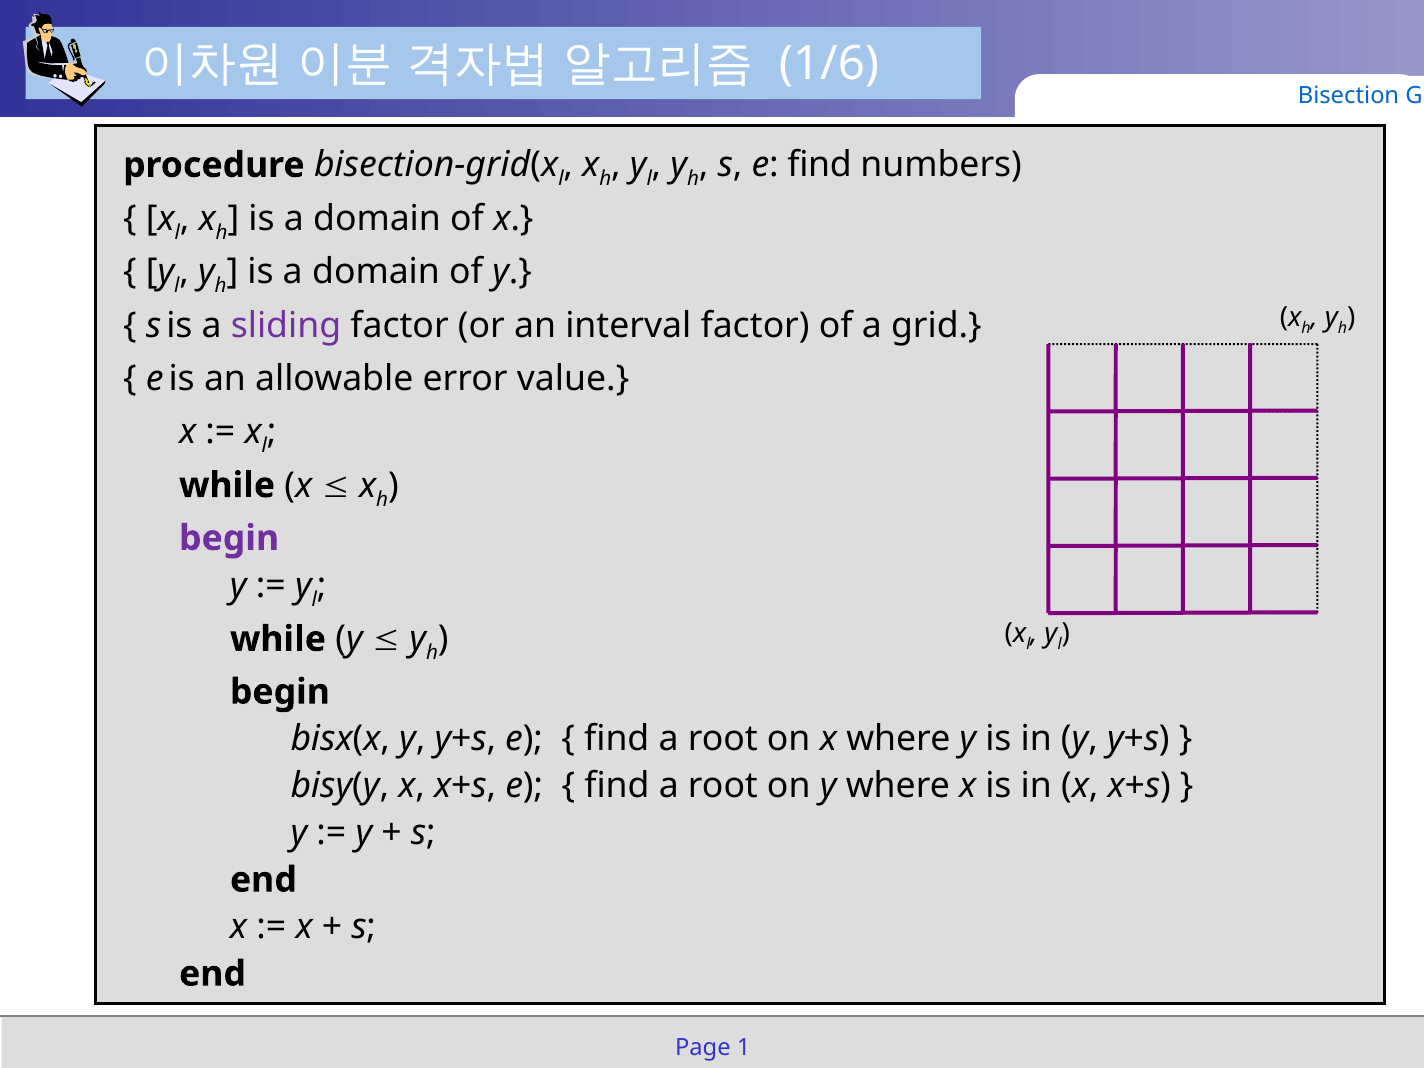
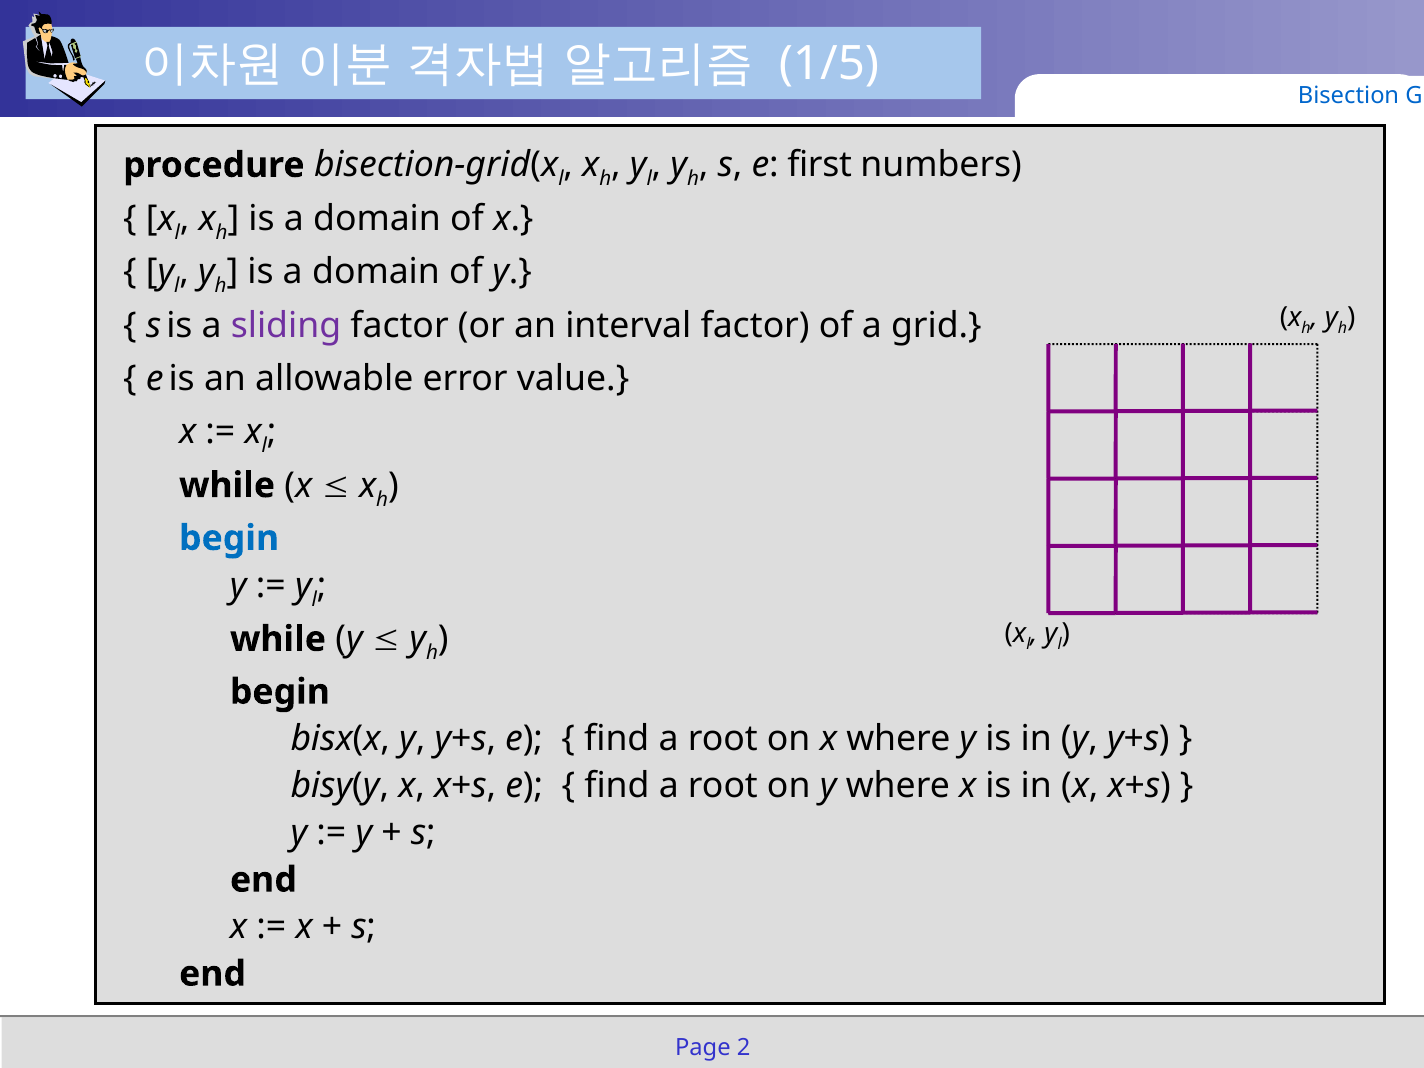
1/6: 1/6 -> 1/5
e find: find -> first
begin at (229, 538) colour: purple -> blue
1: 1 -> 2
